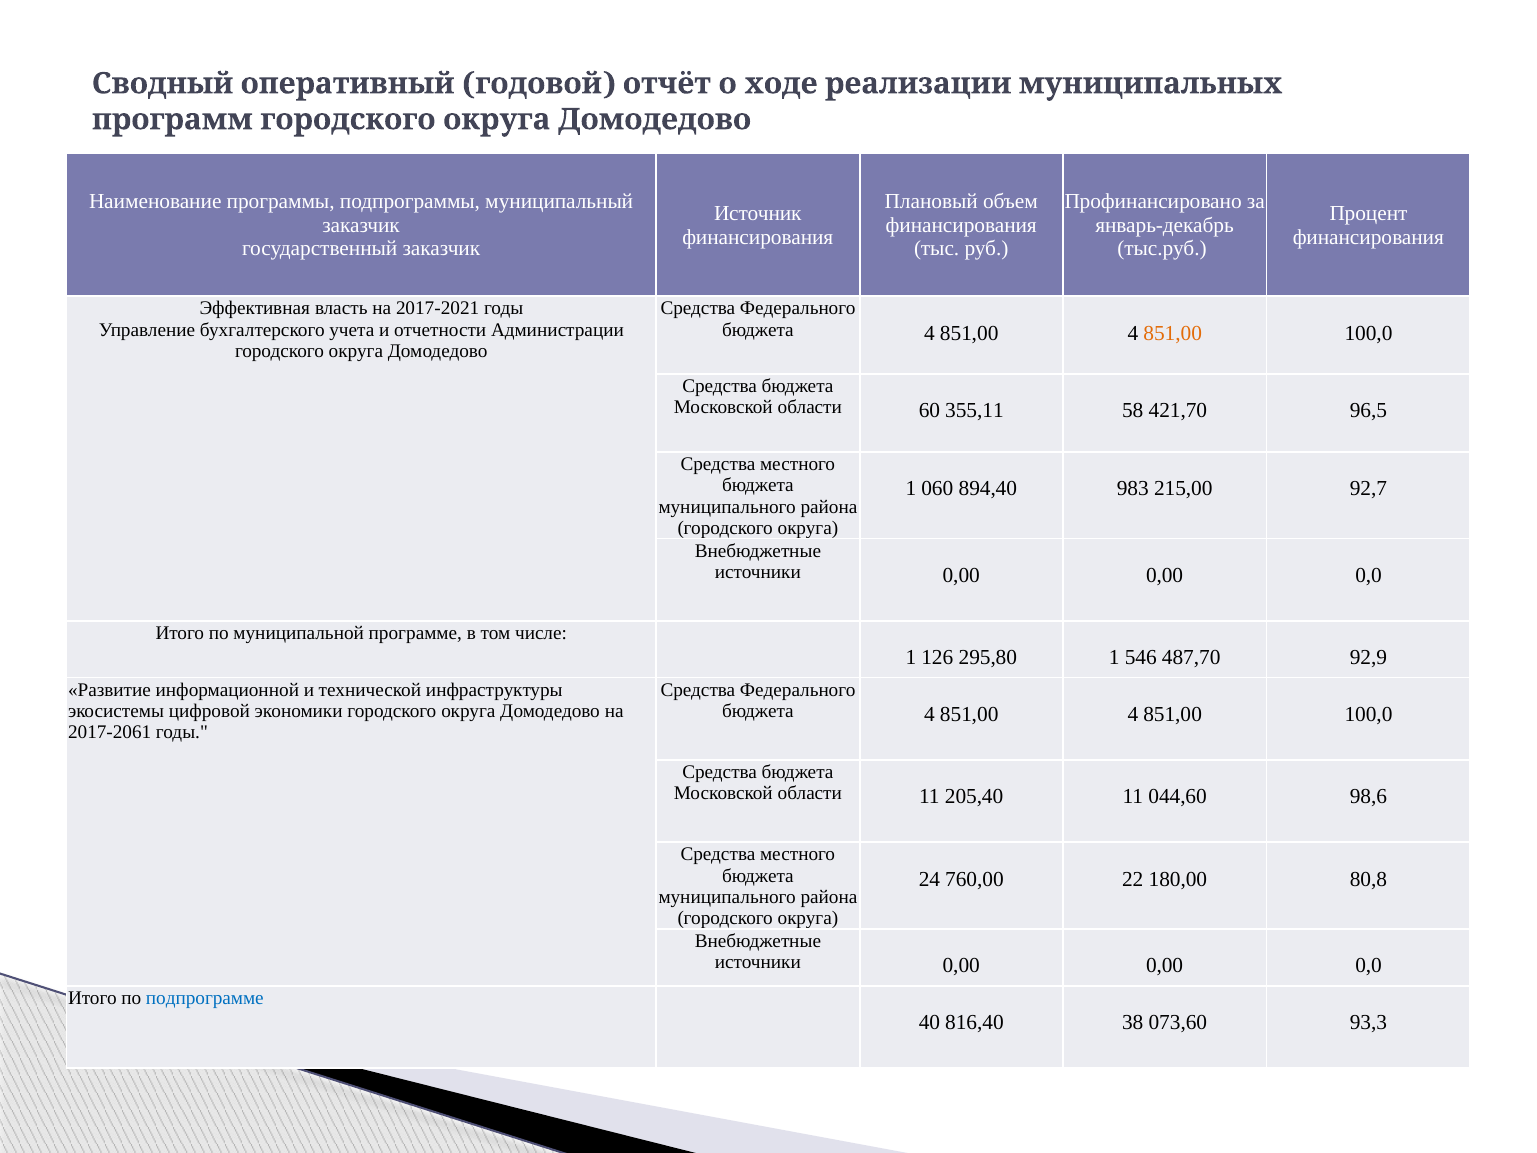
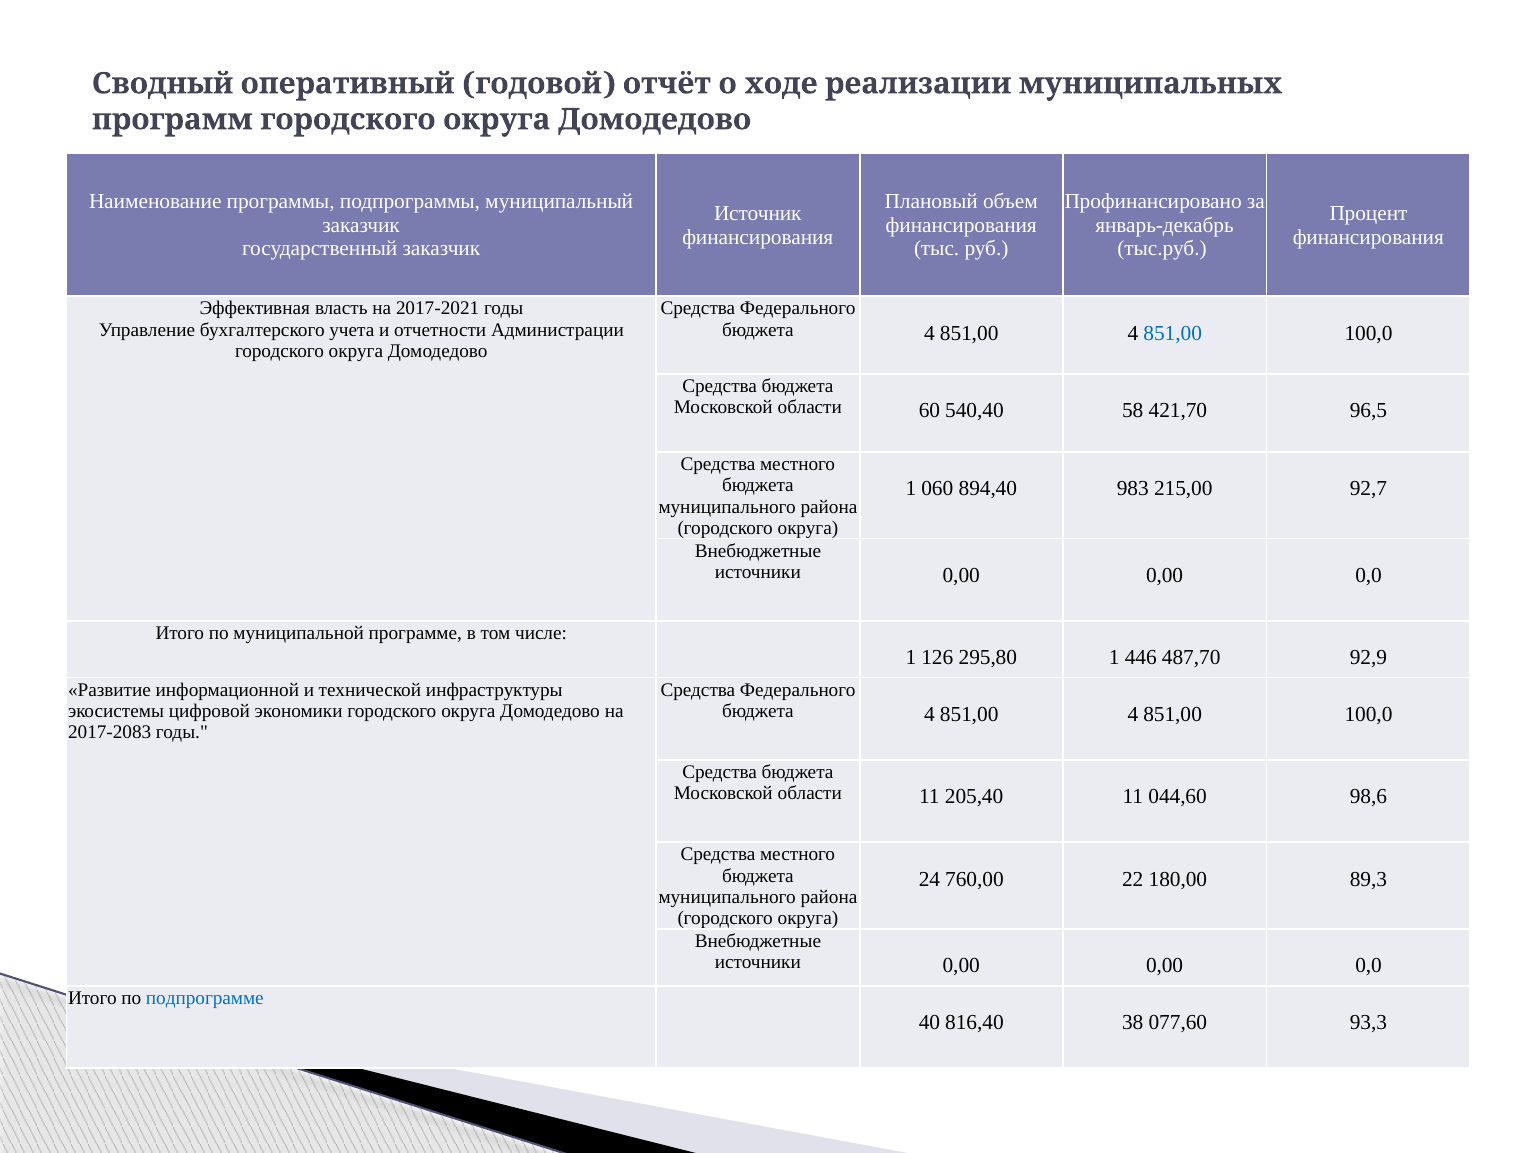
851,00 at (1173, 333) colour: orange -> blue
355,11: 355,11 -> 540,40
546: 546 -> 446
2017-2061: 2017-2061 -> 2017-2083
80,8: 80,8 -> 89,3
073,60: 073,60 -> 077,60
